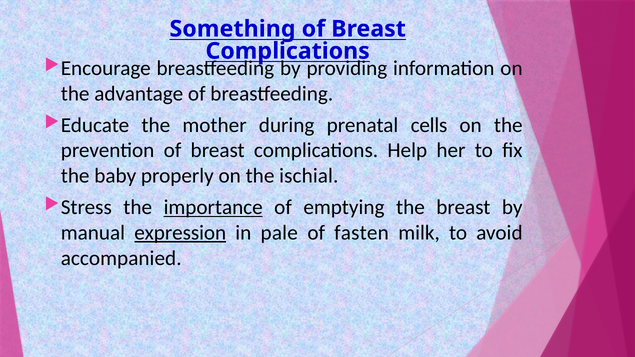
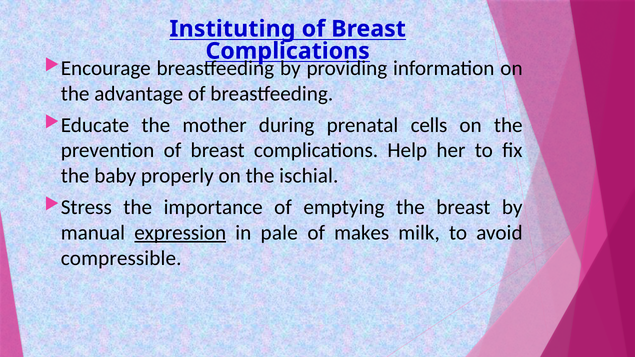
Something: Something -> Instituting
importance underline: present -> none
fasten: fasten -> makes
accompanied: accompanied -> compressible
